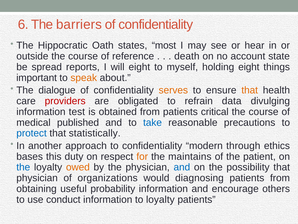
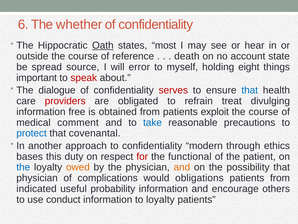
barriers: barriers -> whether
Oath underline: none -> present
reports: reports -> source
will eight: eight -> error
speak colour: orange -> red
serves colour: orange -> red
that at (250, 90) colour: orange -> blue
data: data -> treat
test: test -> free
critical: critical -> exploit
published: published -> comment
statistically: statistically -> covenantal
for colour: orange -> red
maintains: maintains -> functional
and at (182, 167) colour: blue -> orange
organizations: organizations -> complications
diagnosing: diagnosing -> obligations
obtaining: obtaining -> indicated
